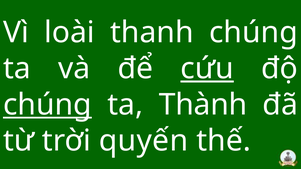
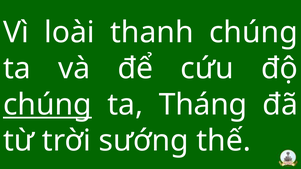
cứu underline: present -> none
Thành: Thành -> Tháng
quyến: quyến -> sướng
